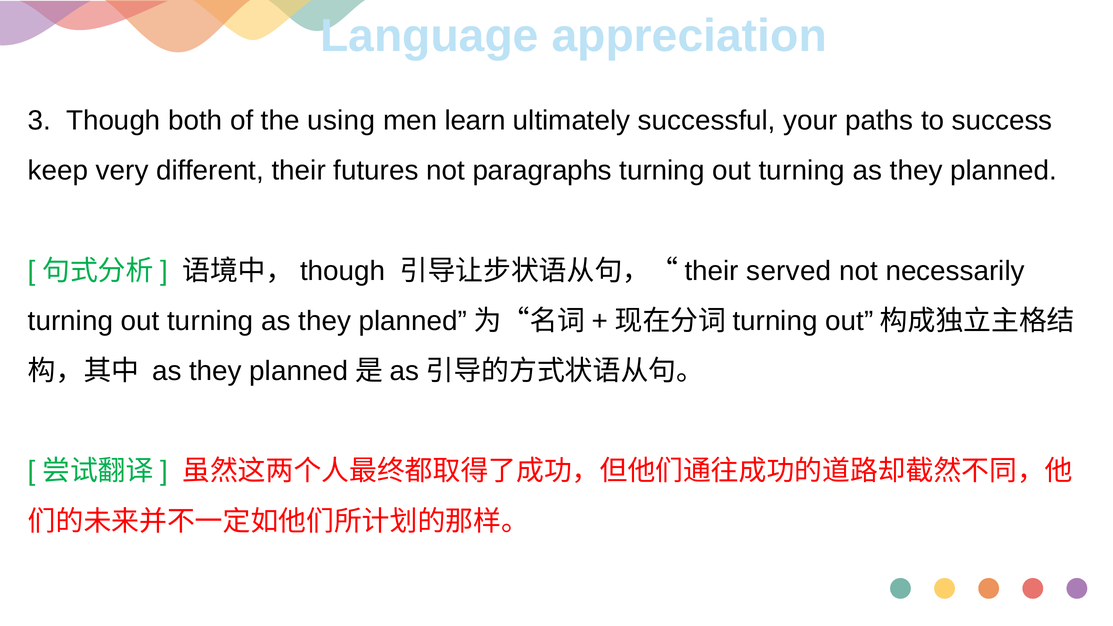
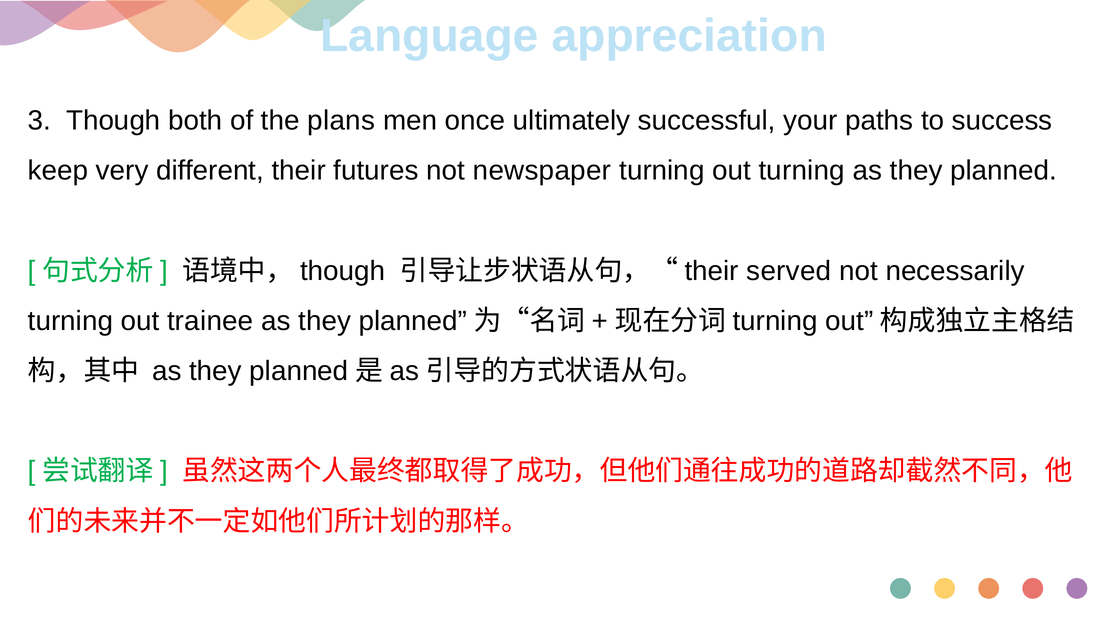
using: using -> plans
learn: learn -> once
paragraphs: paragraphs -> newspaper
turning at (210, 321): turning -> trainee
